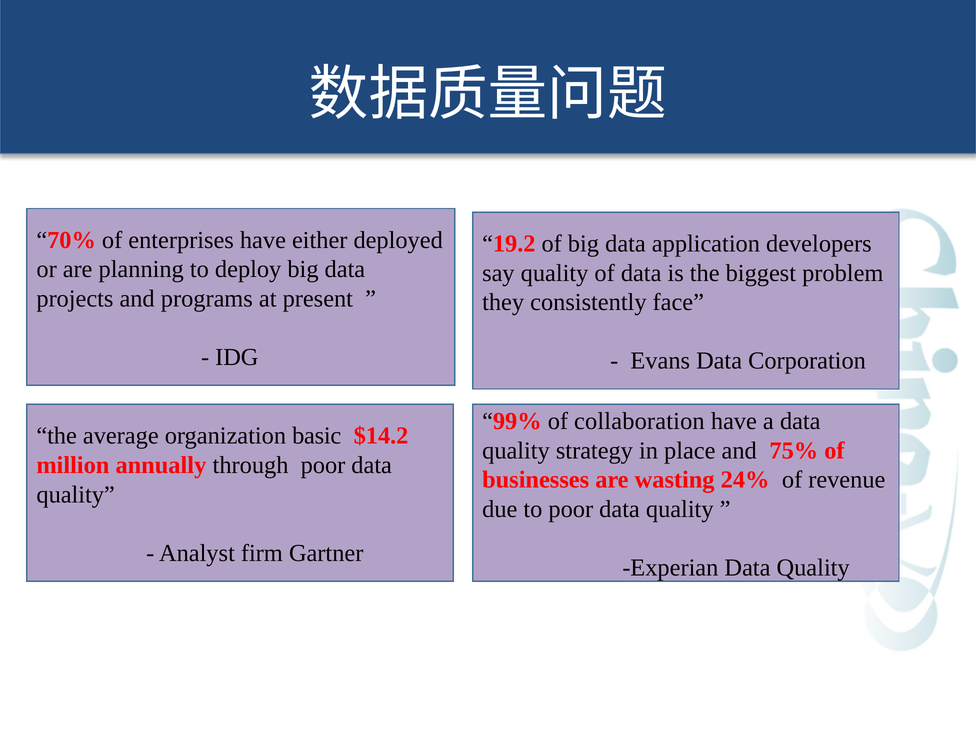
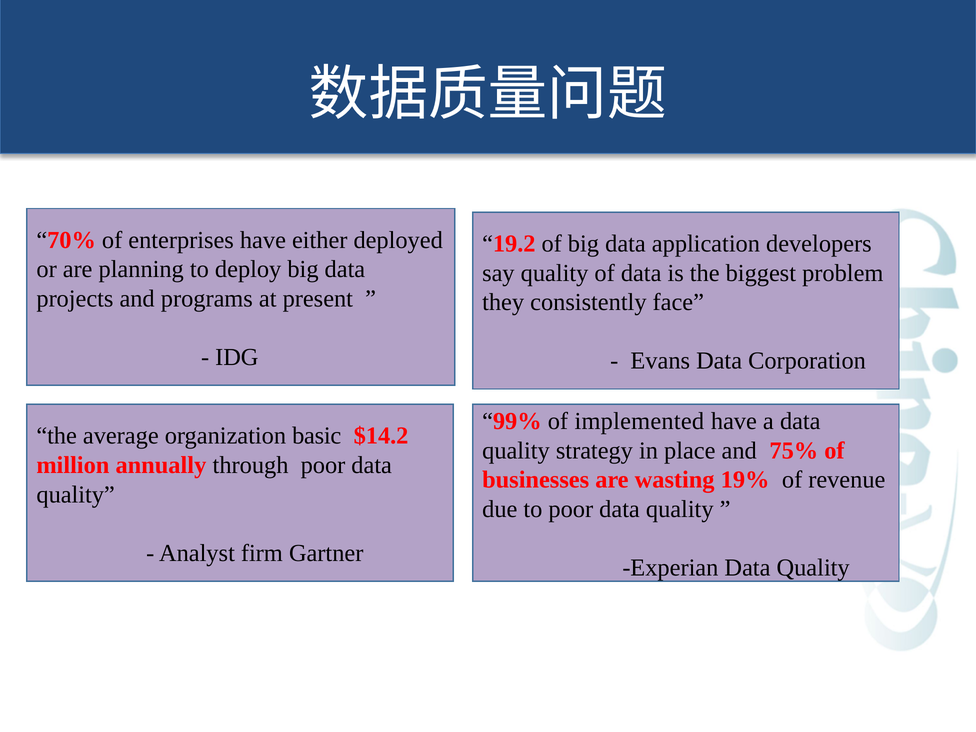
collaboration: collaboration -> implemented
24%: 24% -> 19%
